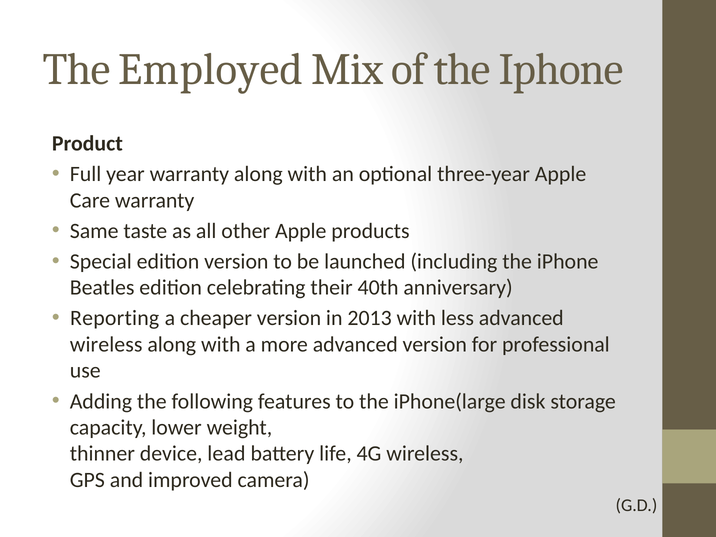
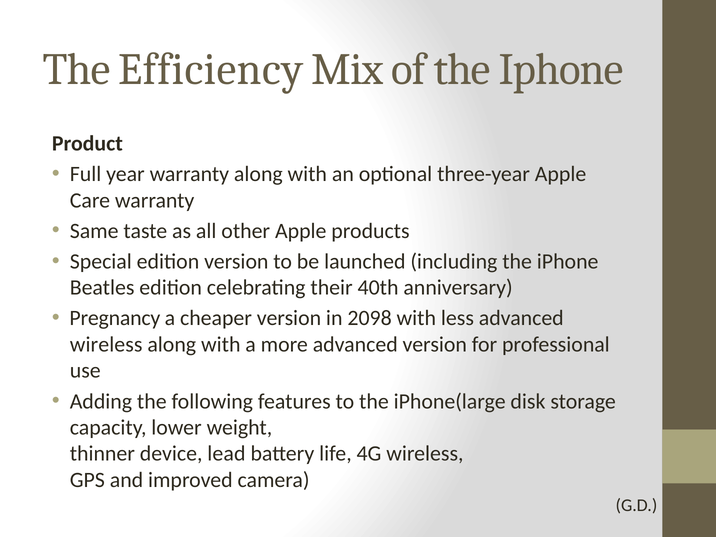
Employed: Employed -> Efficiency
Reporting: Reporting -> Pregnancy
2013: 2013 -> 2098
